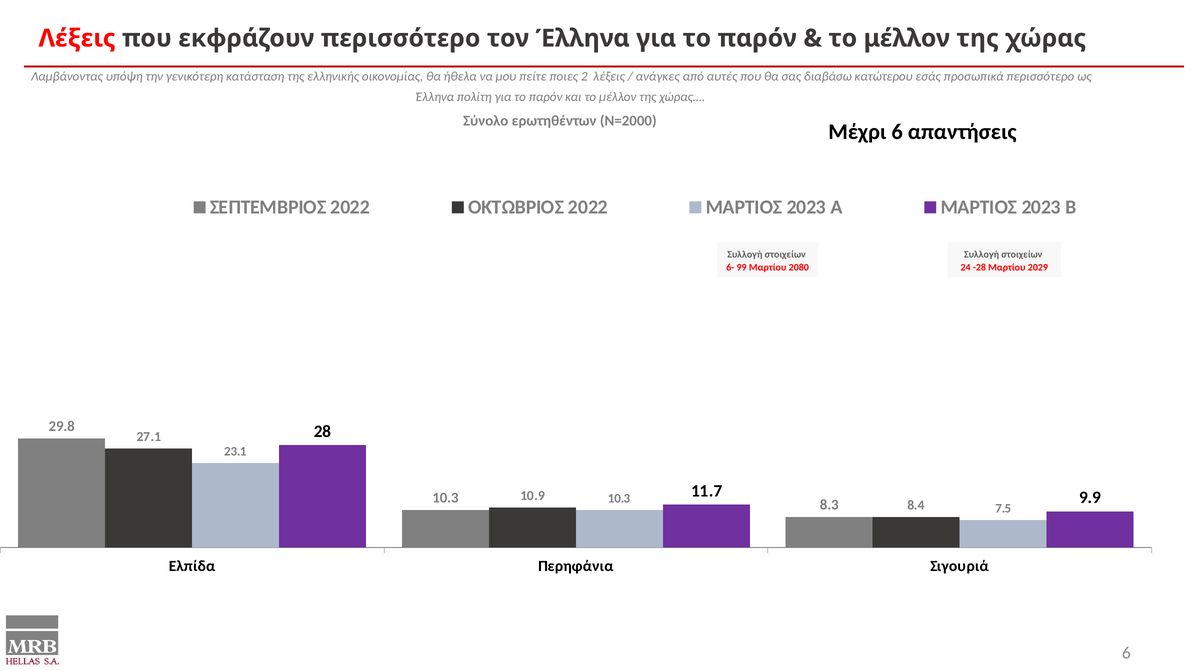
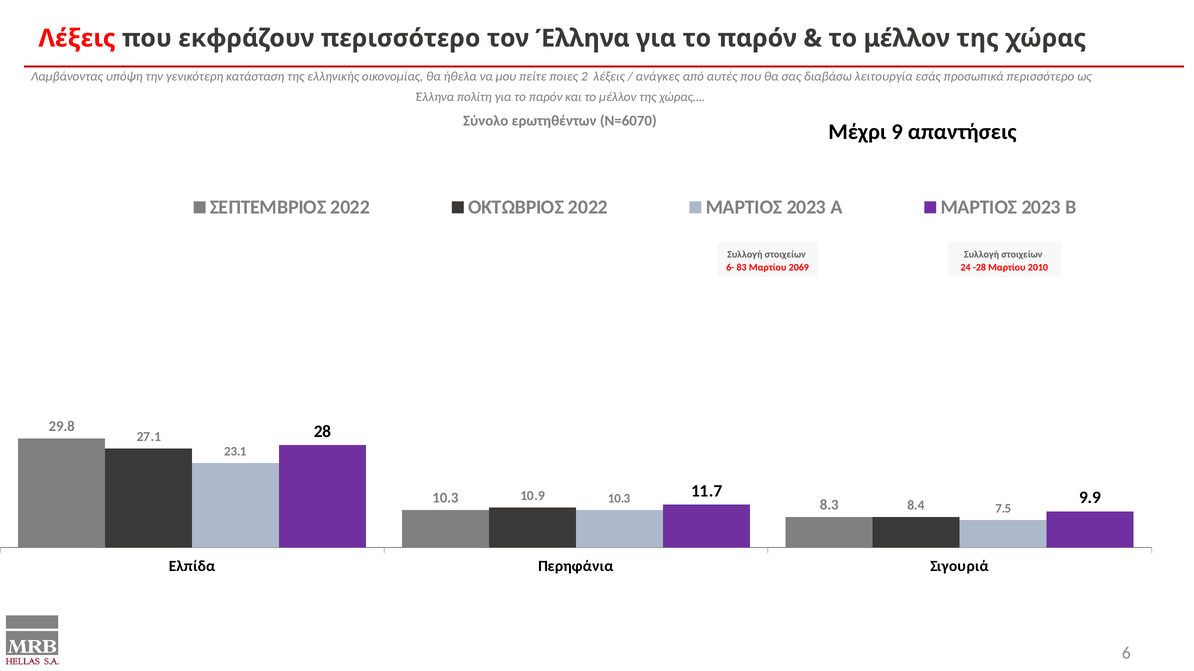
κατώτερου: κατώτερου -> λειτουργία
Ν=2000: Ν=2000 -> Ν=6070
Μέχρι 6: 6 -> 9
99: 99 -> 83
2080: 2080 -> 2069
2029: 2029 -> 2010
